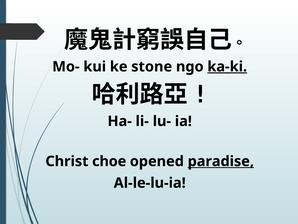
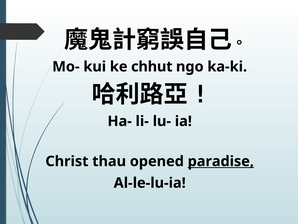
stone: stone -> chhut
ka-ki underline: present -> none
choe: choe -> thau
